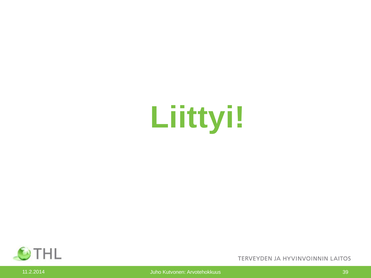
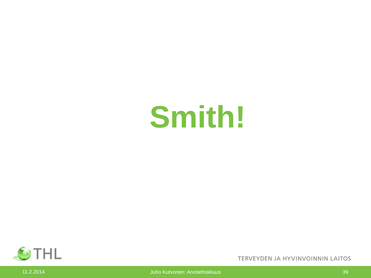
Liittyi: Liittyi -> Smith
